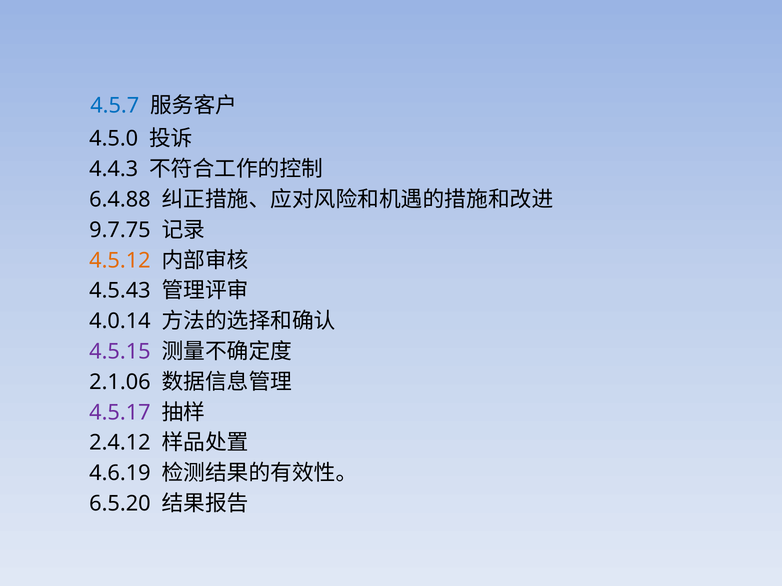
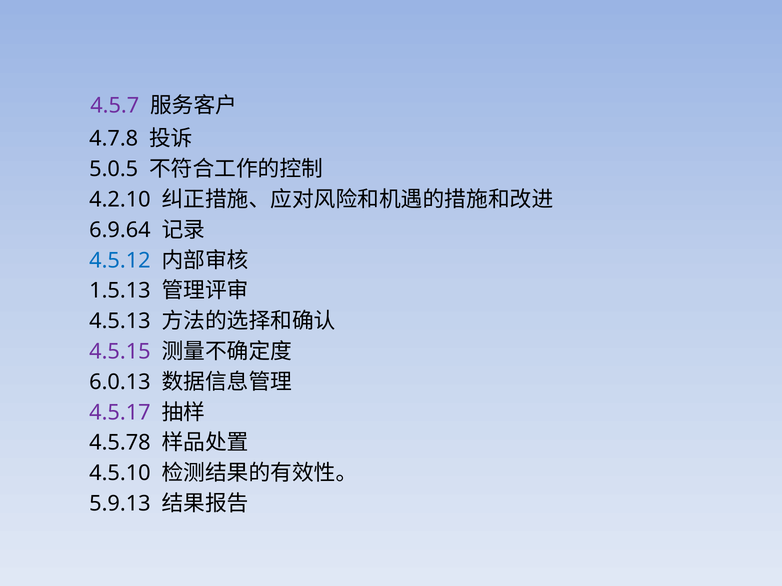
4.5.7 colour: blue -> purple
4.5.0: 4.5.0 -> 4.7.8
4.4.3: 4.4.3 -> 5.0.5
6.4.88: 6.4.88 -> 4.2.10
9.7.75: 9.7.75 -> 6.9.64
4.5.12 colour: orange -> blue
4.5.43: 4.5.43 -> 1.5.13
4.0.14: 4.0.14 -> 4.5.13
2.1.06: 2.1.06 -> 6.0.13
2.4.12: 2.4.12 -> 4.5.78
4.6.19: 4.6.19 -> 4.5.10
6.5.20: 6.5.20 -> 5.9.13
